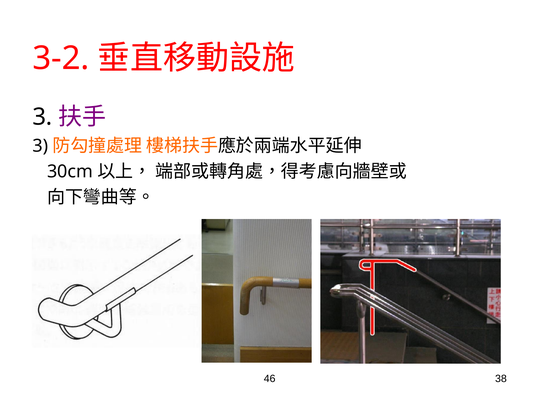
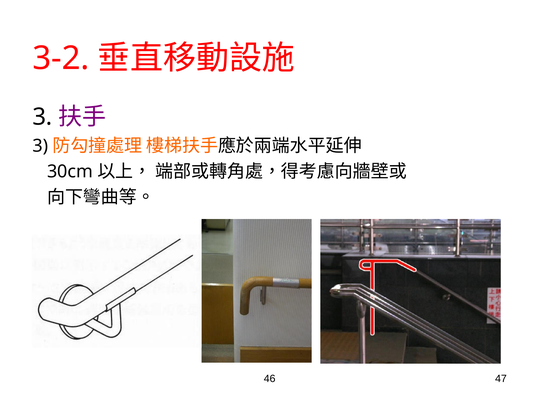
38: 38 -> 47
